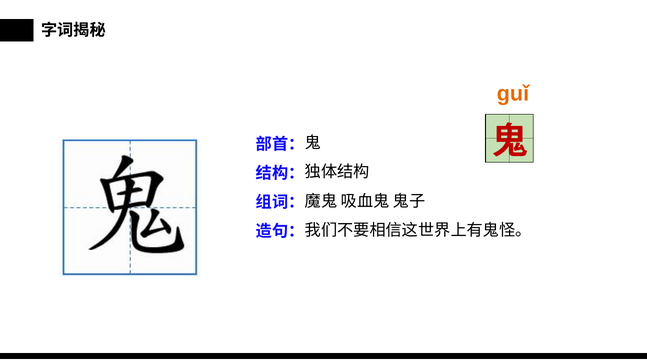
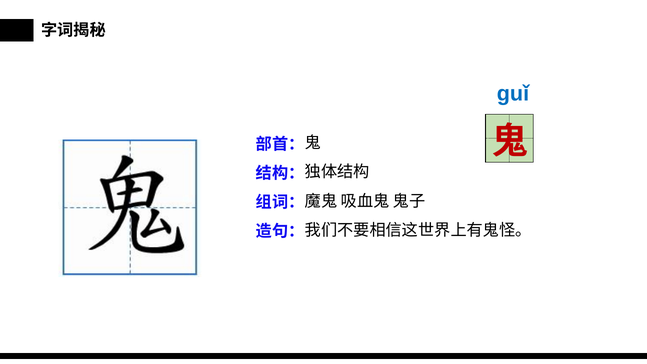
guǐ colour: orange -> blue
